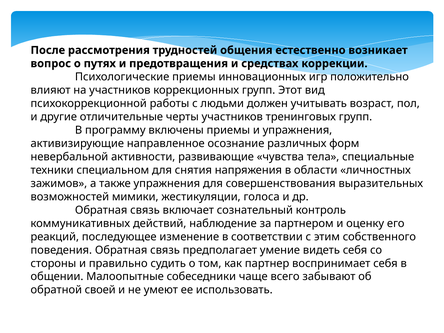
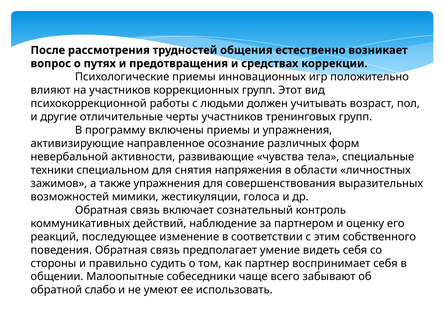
своей: своей -> слабо
